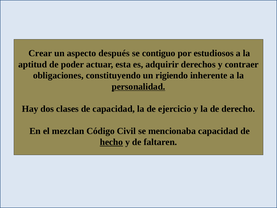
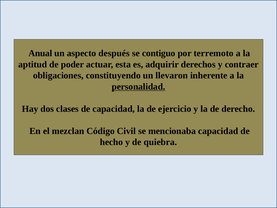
Crear: Crear -> Anual
estudiosos: estudiosos -> terremoto
rigiendo: rigiendo -> llevaron
hecho underline: present -> none
faltaren: faltaren -> quiebra
